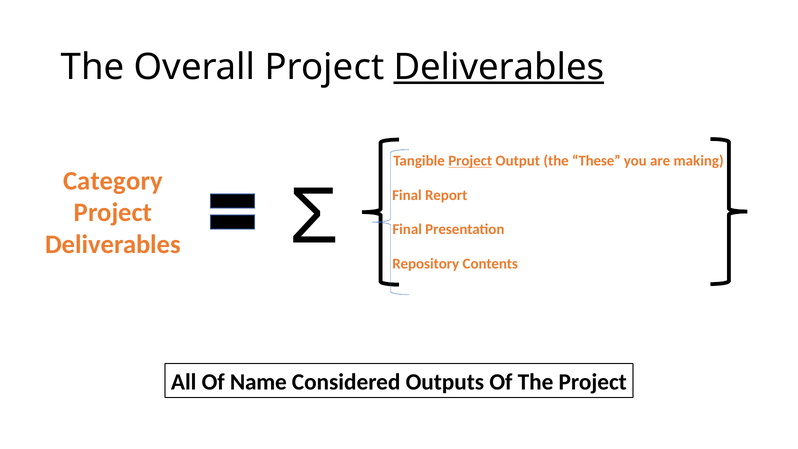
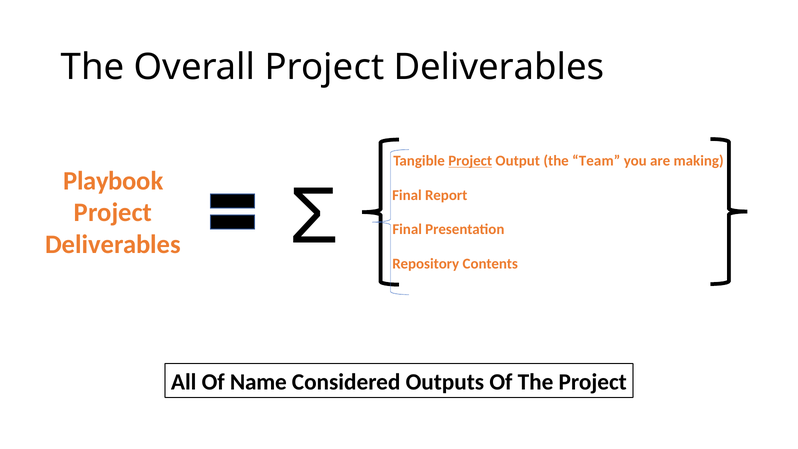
Deliverables at (499, 67) underline: present -> none
These: These -> Team
Category: Category -> Playbook
